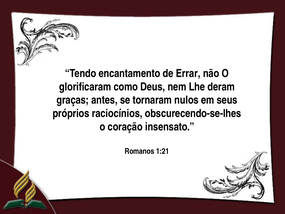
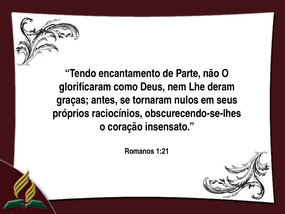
Errar: Errar -> Parte
